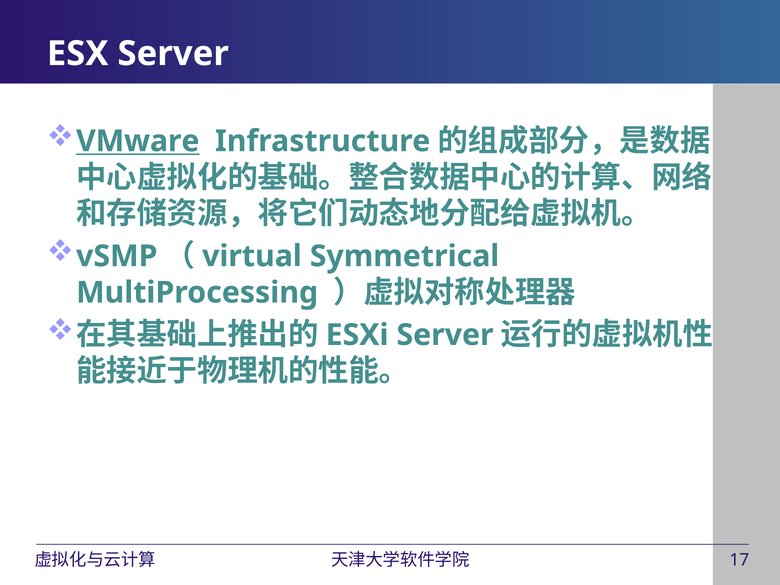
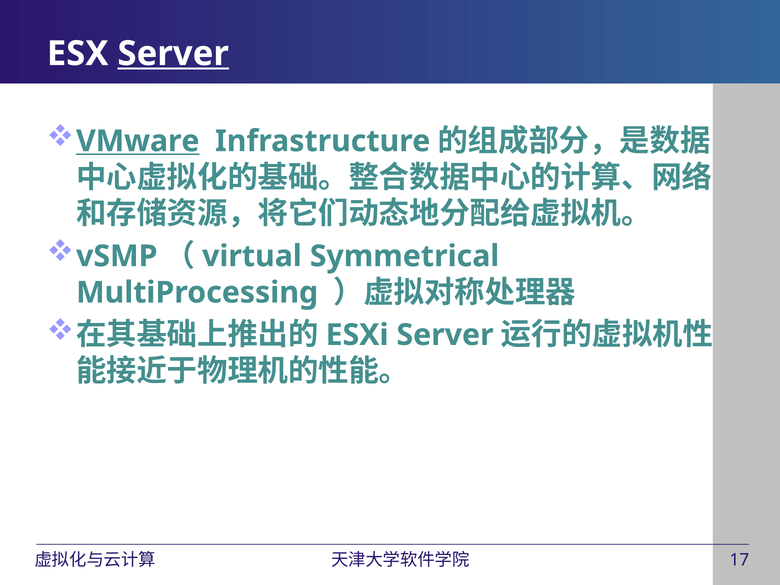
Server at (173, 54) underline: none -> present
